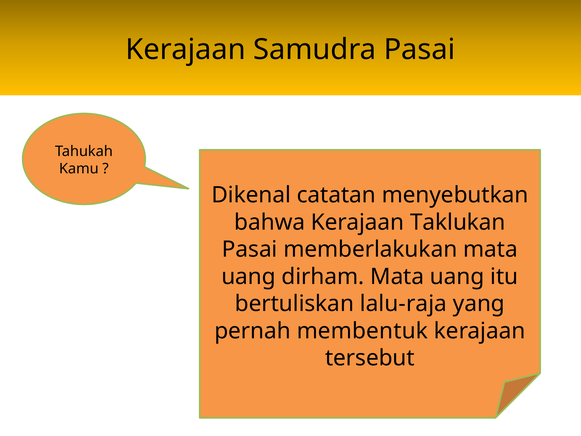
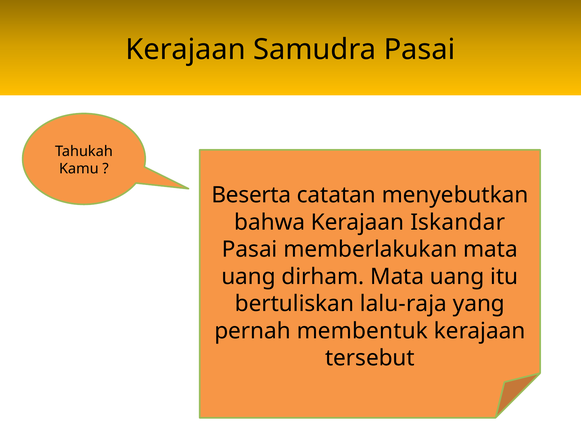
Dikenal: Dikenal -> Beserta
Taklukan: Taklukan -> Iskandar
